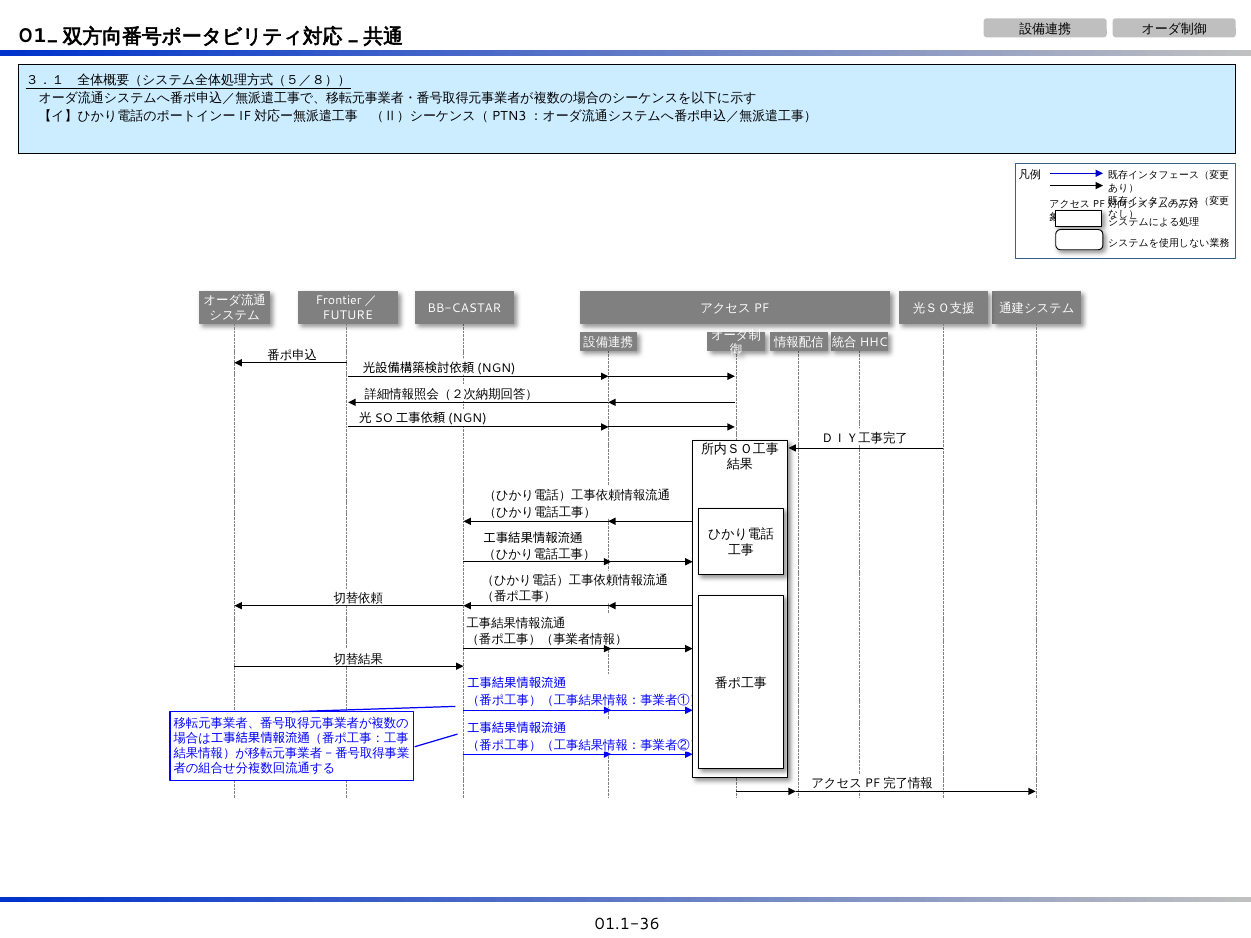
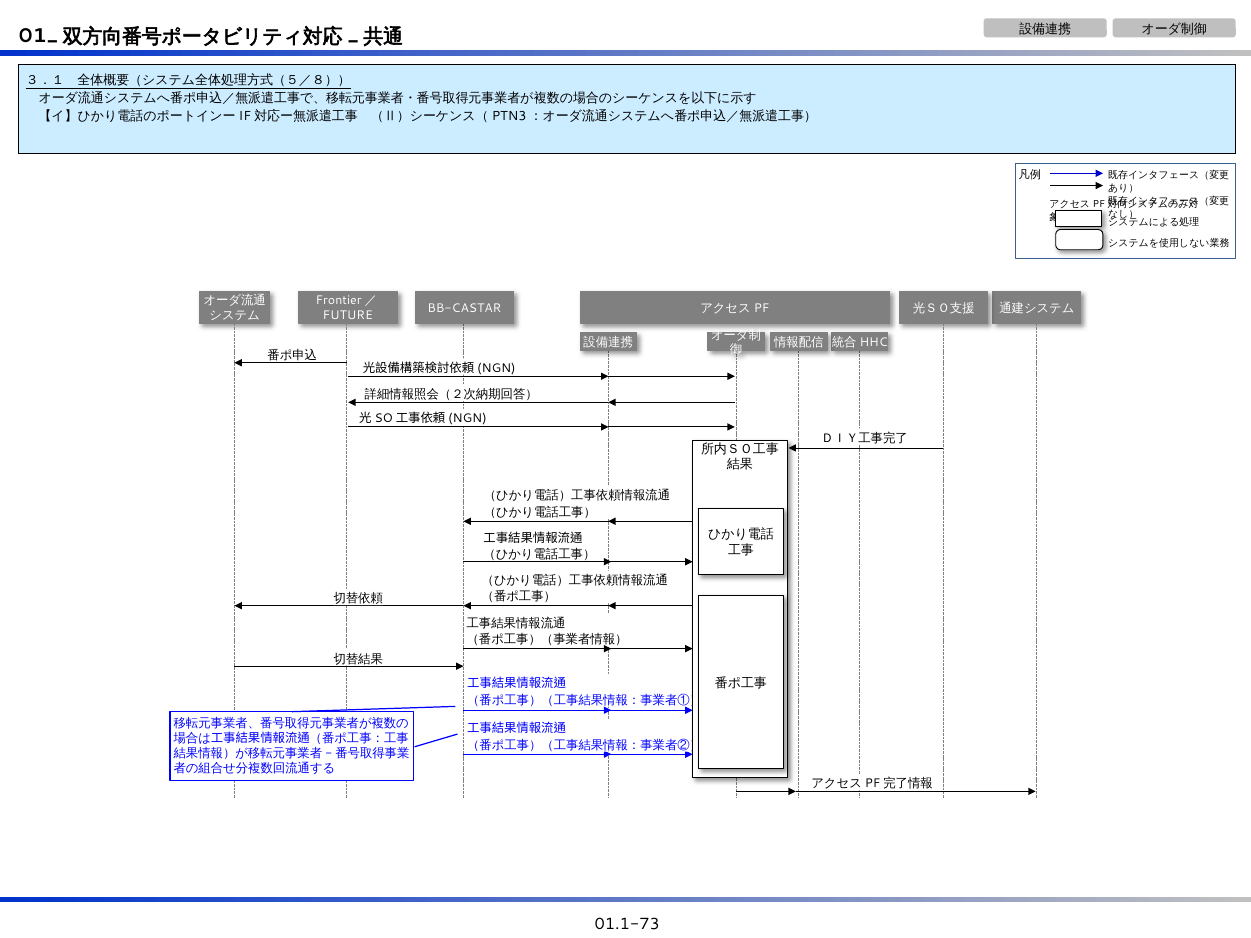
01.1-36: 01.1-36 -> 01.1-73
